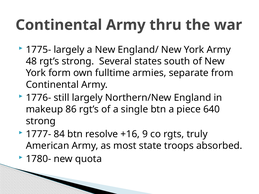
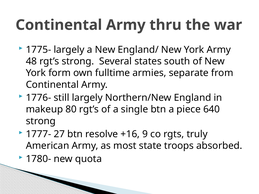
86: 86 -> 80
84: 84 -> 27
